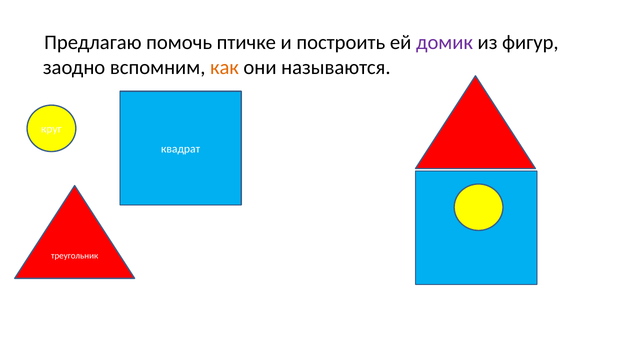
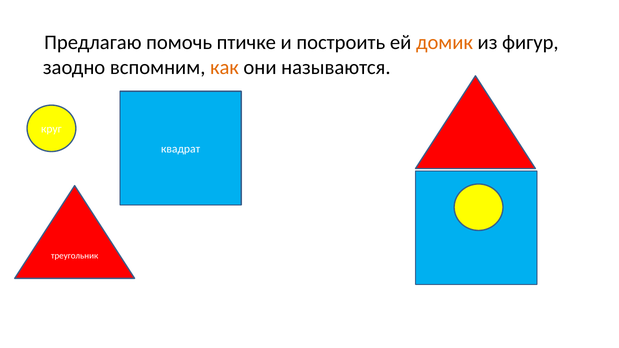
домик colour: purple -> orange
